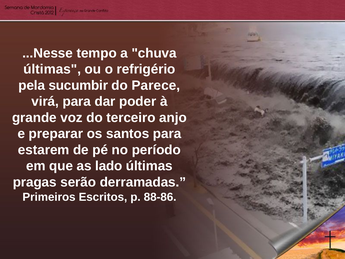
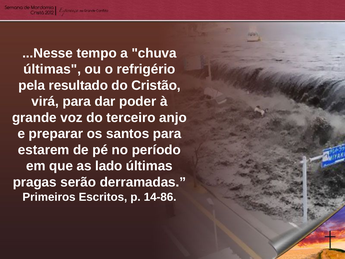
sucumbir: sucumbir -> resultado
Parece: Parece -> Cristão
88-86: 88-86 -> 14-86
